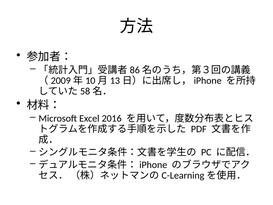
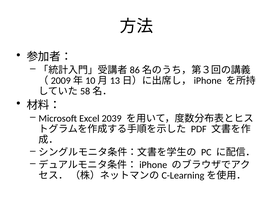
2016: 2016 -> 2039
